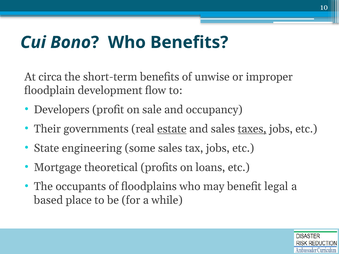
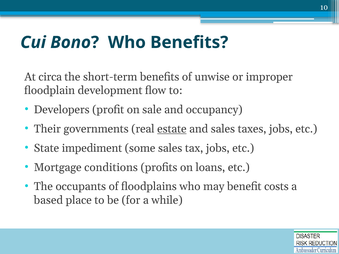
taxes underline: present -> none
engineering: engineering -> impediment
theoretical: theoretical -> conditions
legal: legal -> costs
